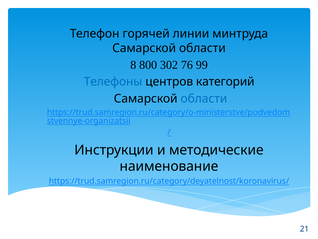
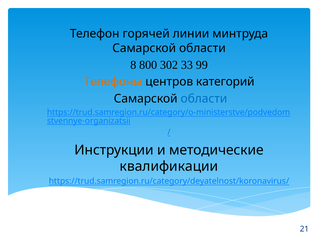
76: 76 -> 33
Телефоны colour: blue -> orange
наименование: наименование -> квалификации
